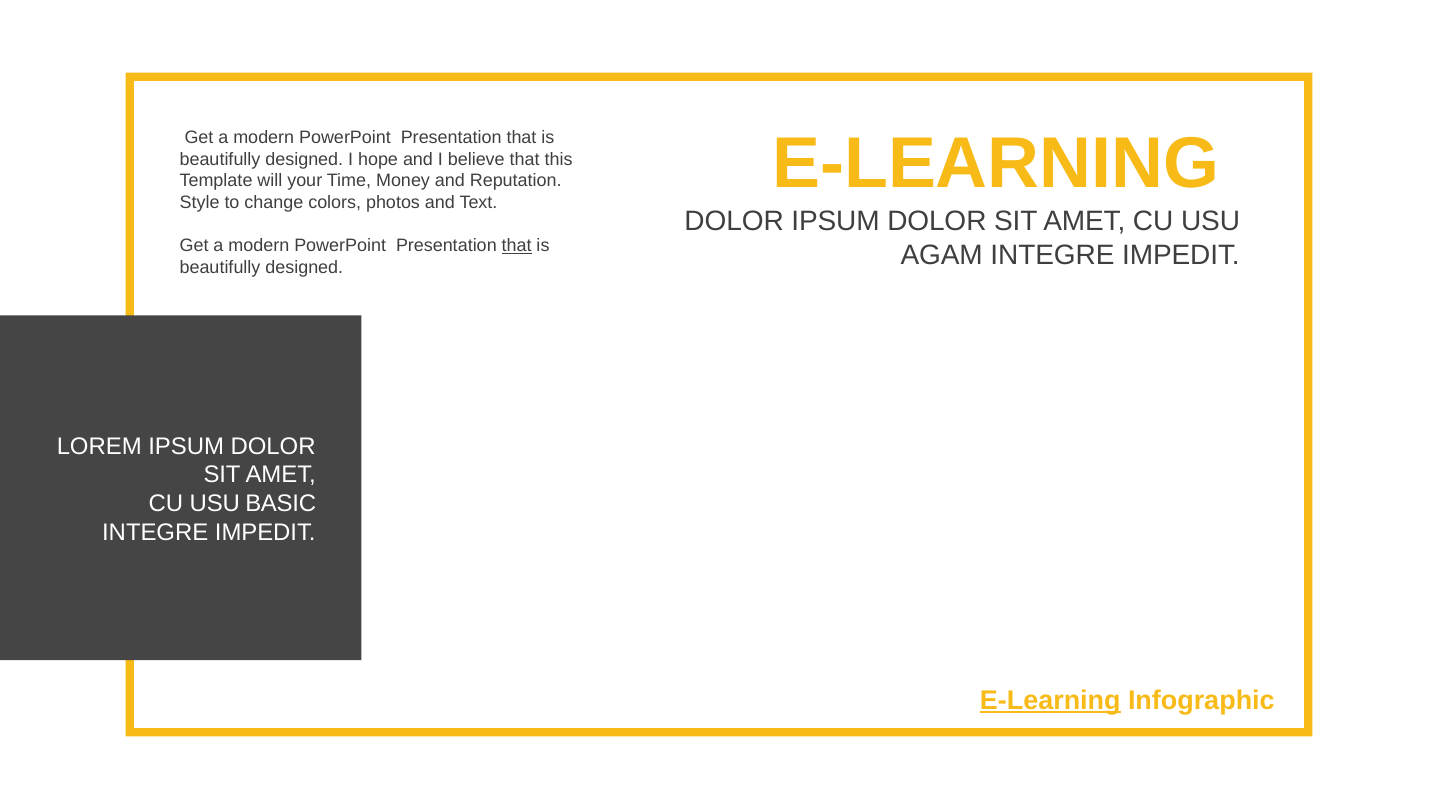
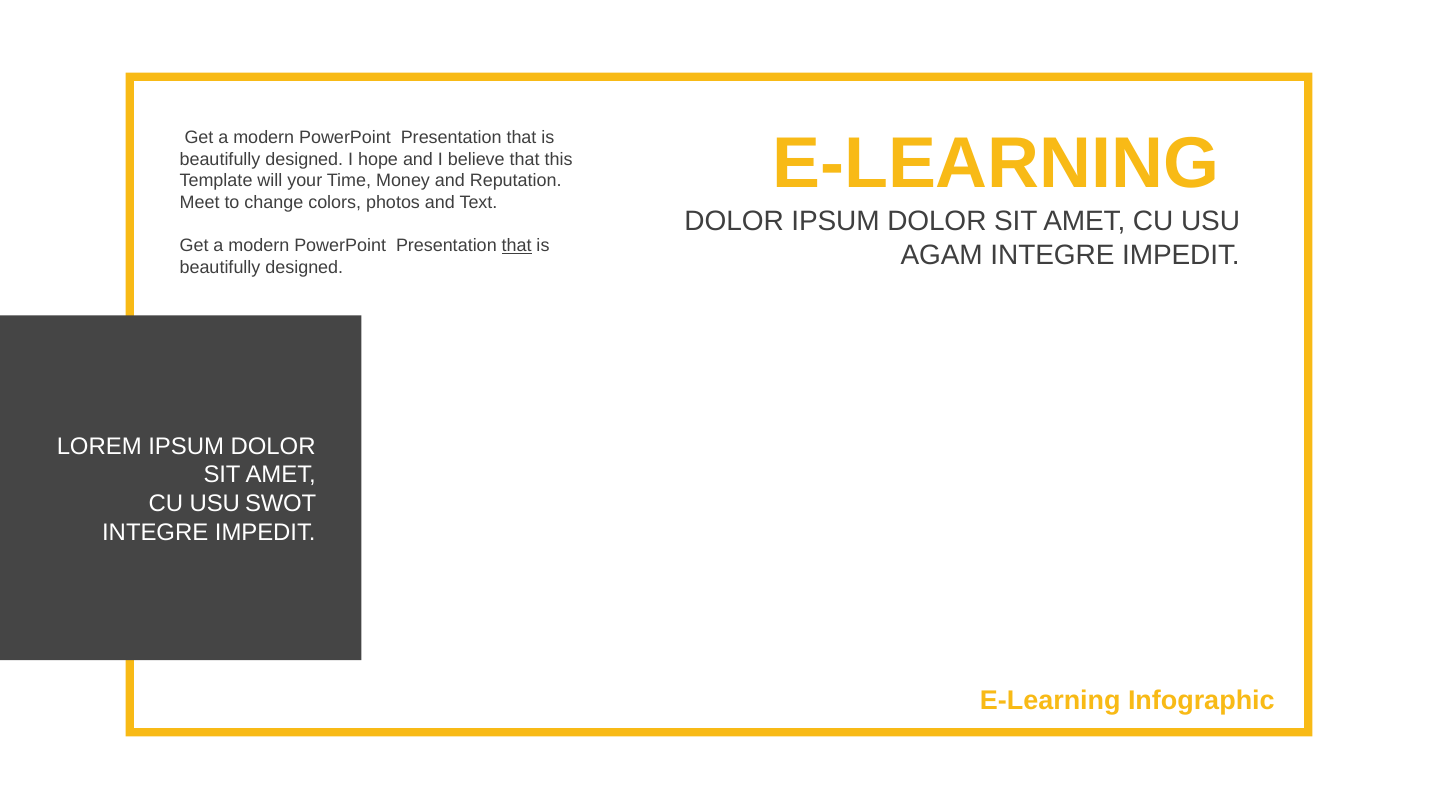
Style: Style -> Meet
BASIC: BASIC -> SWOT
E-Learning at (1050, 700) underline: present -> none
